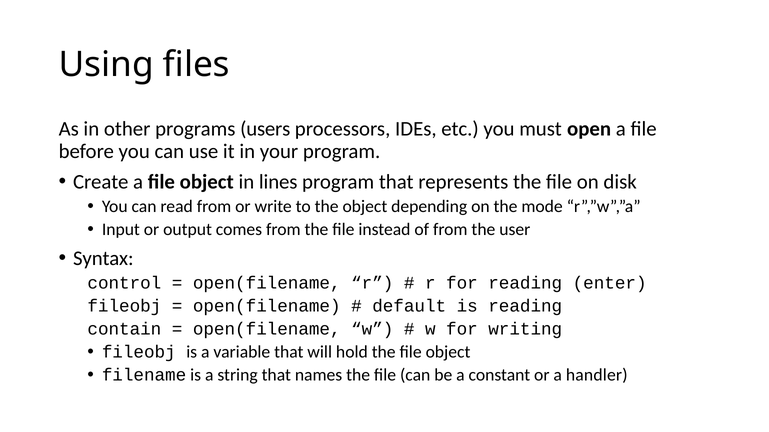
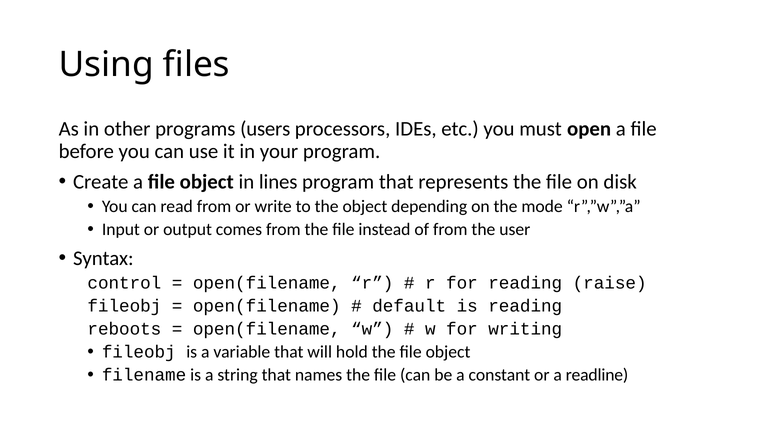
enter: enter -> raise
contain: contain -> reboots
handler: handler -> readline
